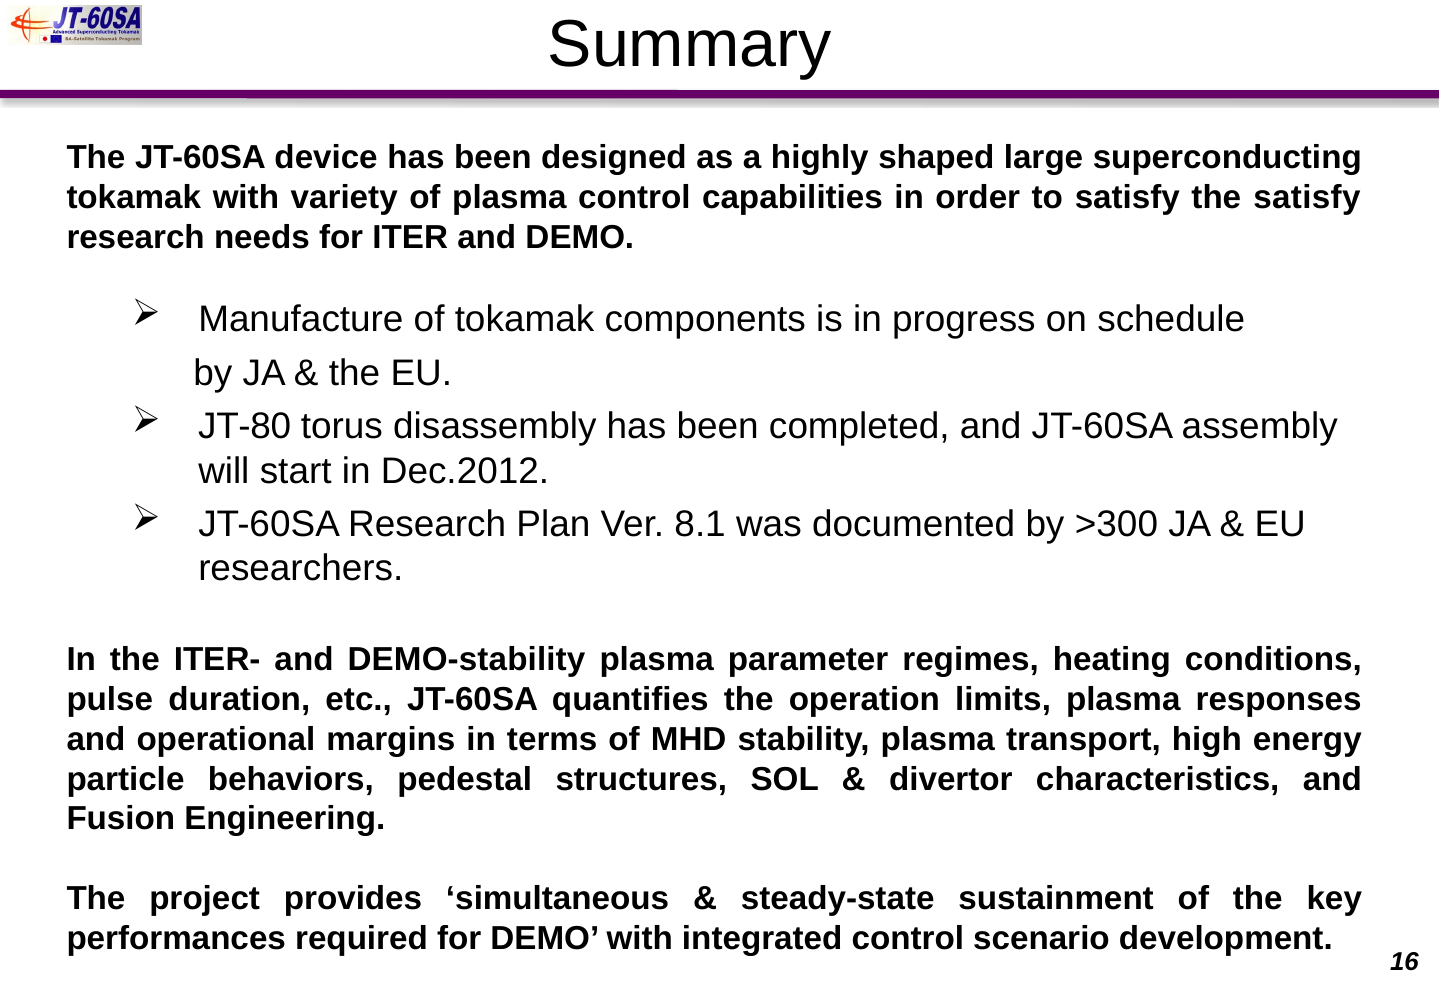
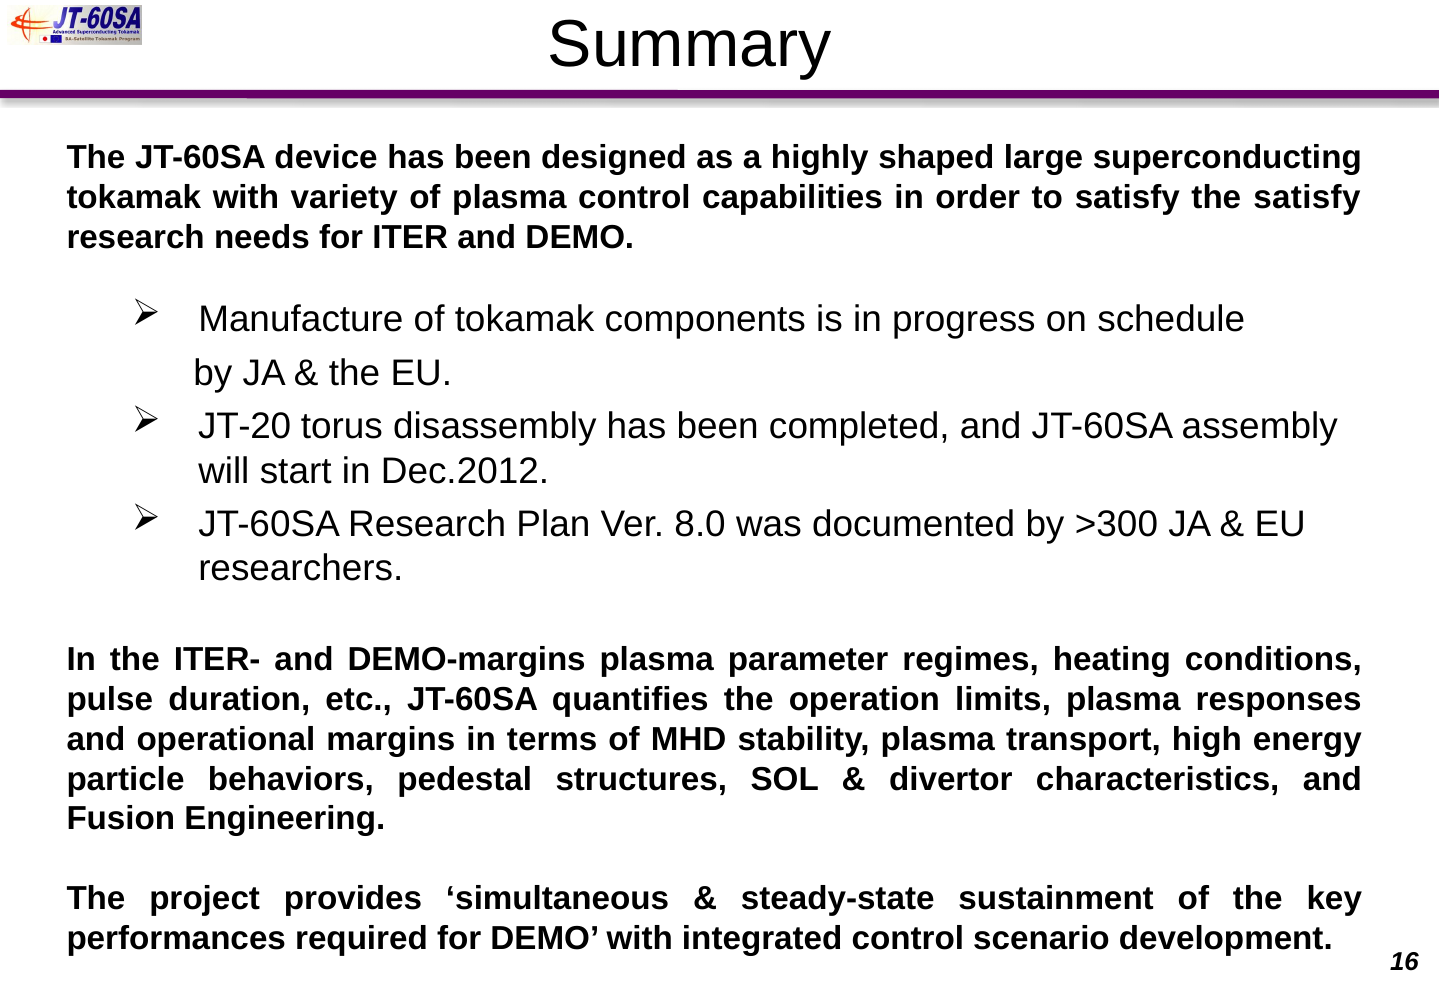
JT-80: JT-80 -> JT-20
8.1: 8.1 -> 8.0
DEMO-stability: DEMO-stability -> DEMO-margins
